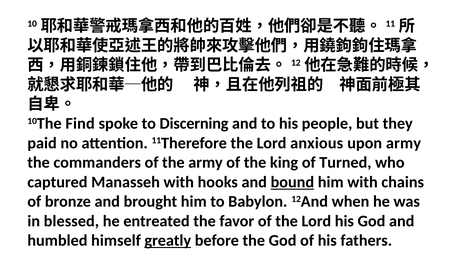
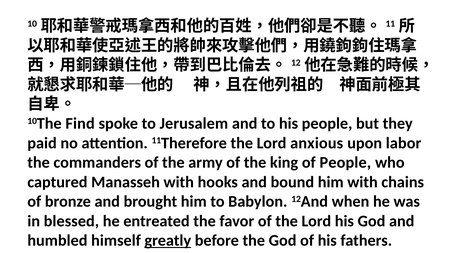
Discerning: Discerning -> Jerusalem
upon army: army -> labor
of Turned: Turned -> People
bound underline: present -> none
